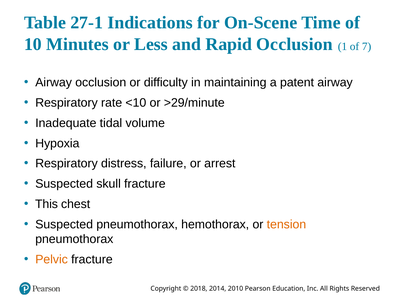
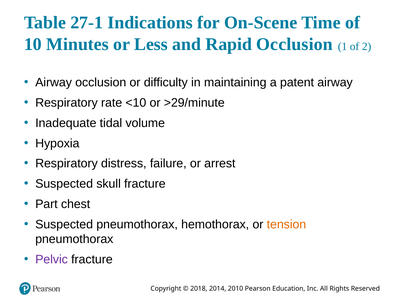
7: 7 -> 2
This: This -> Part
Pelvic colour: orange -> purple
